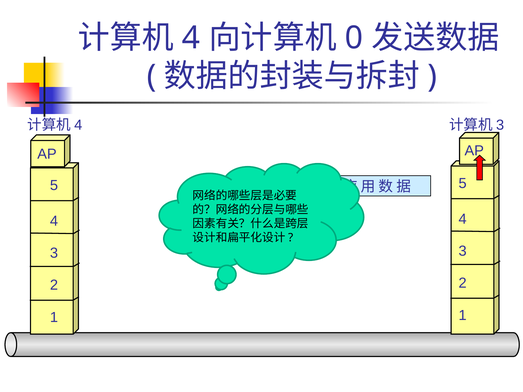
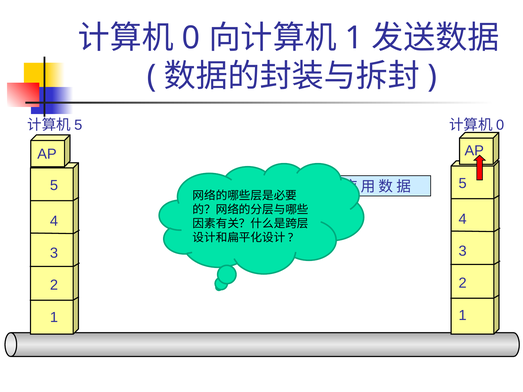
4 at (191, 38): 4 -> 0
0 at (354, 38): 0 -> 1
4 at (78, 125): 4 -> 5
3 at (500, 125): 3 -> 0
